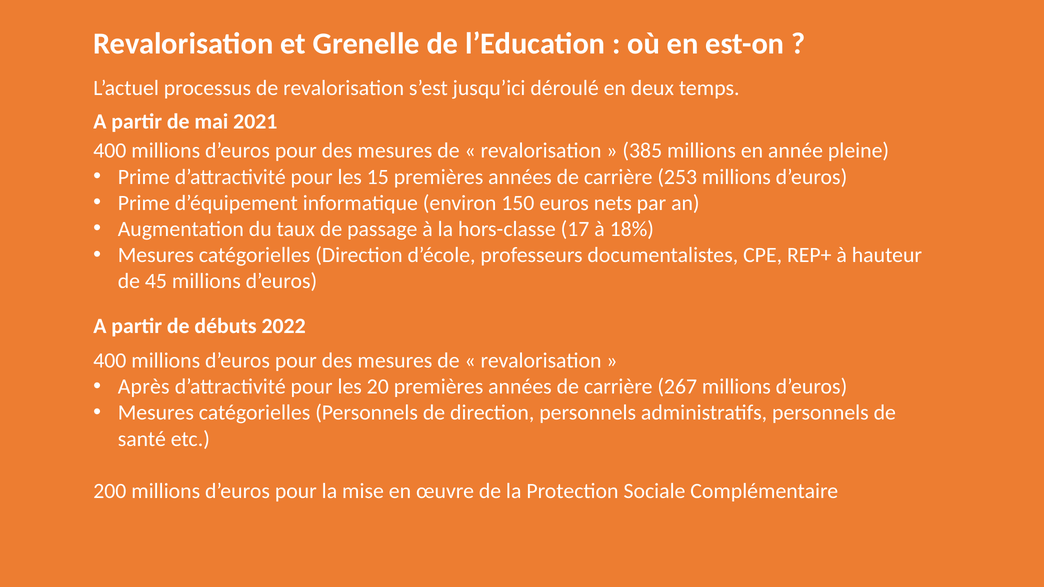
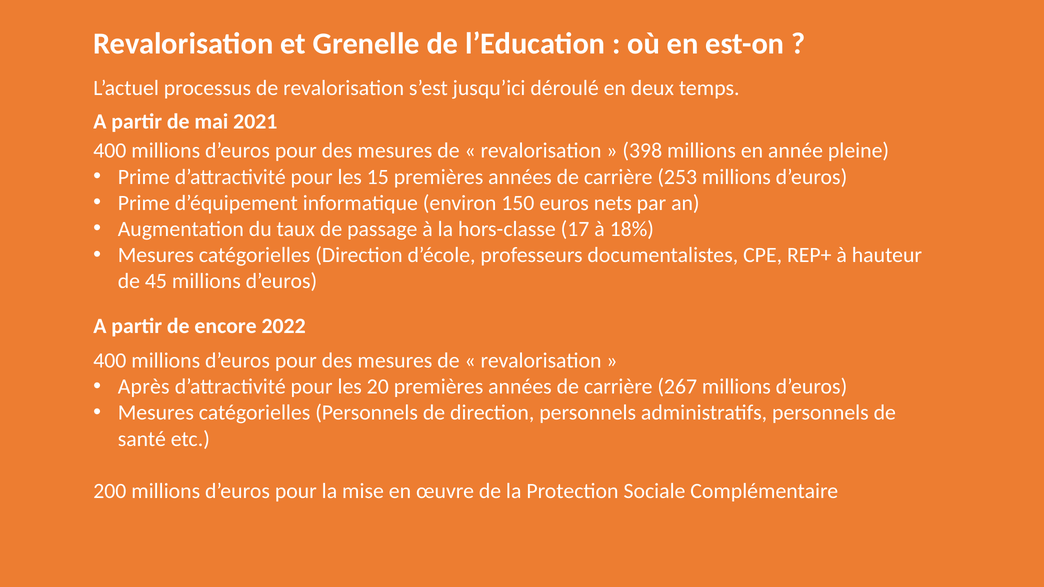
385: 385 -> 398
débuts: débuts -> encore
